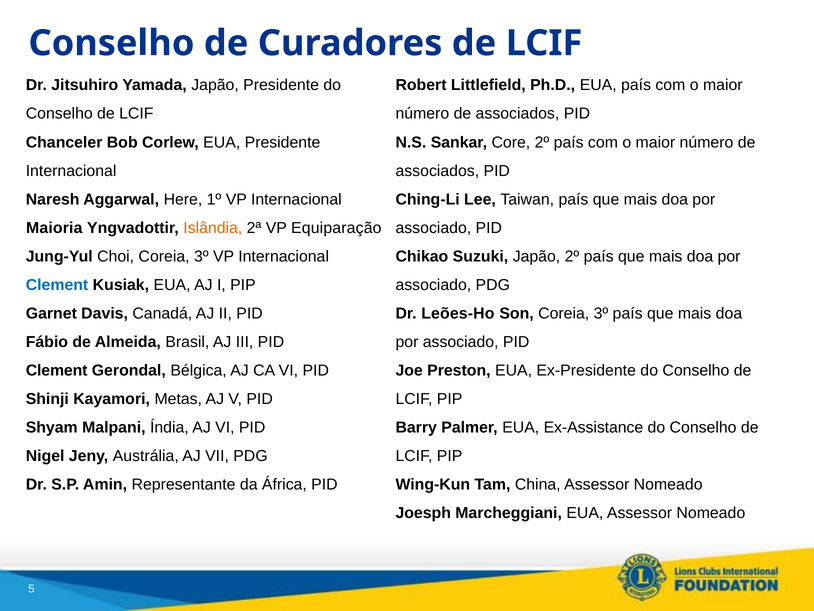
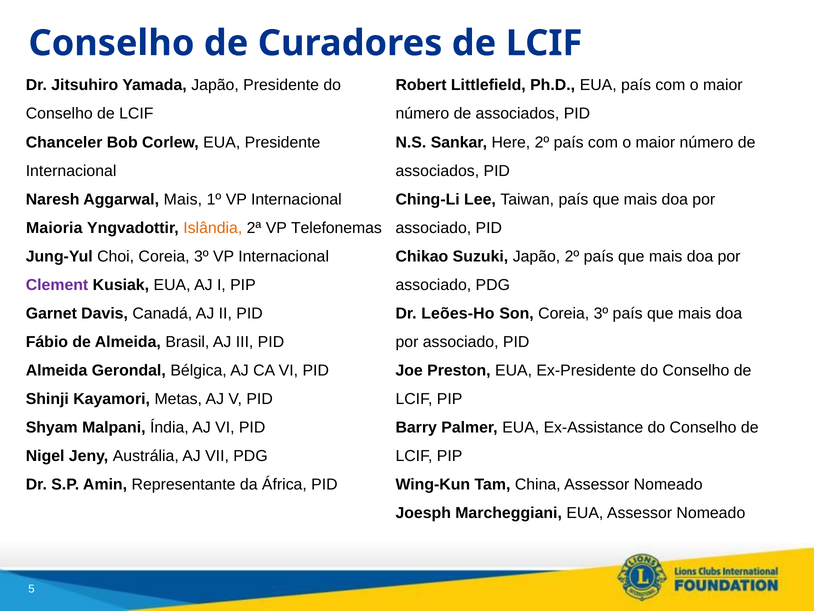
Core: Core -> Here
Aggarwal Here: Here -> Mais
Equiparação: Equiparação -> Telefonemas
Clement at (57, 285) colour: blue -> purple
Clement at (57, 370): Clement -> Almeida
